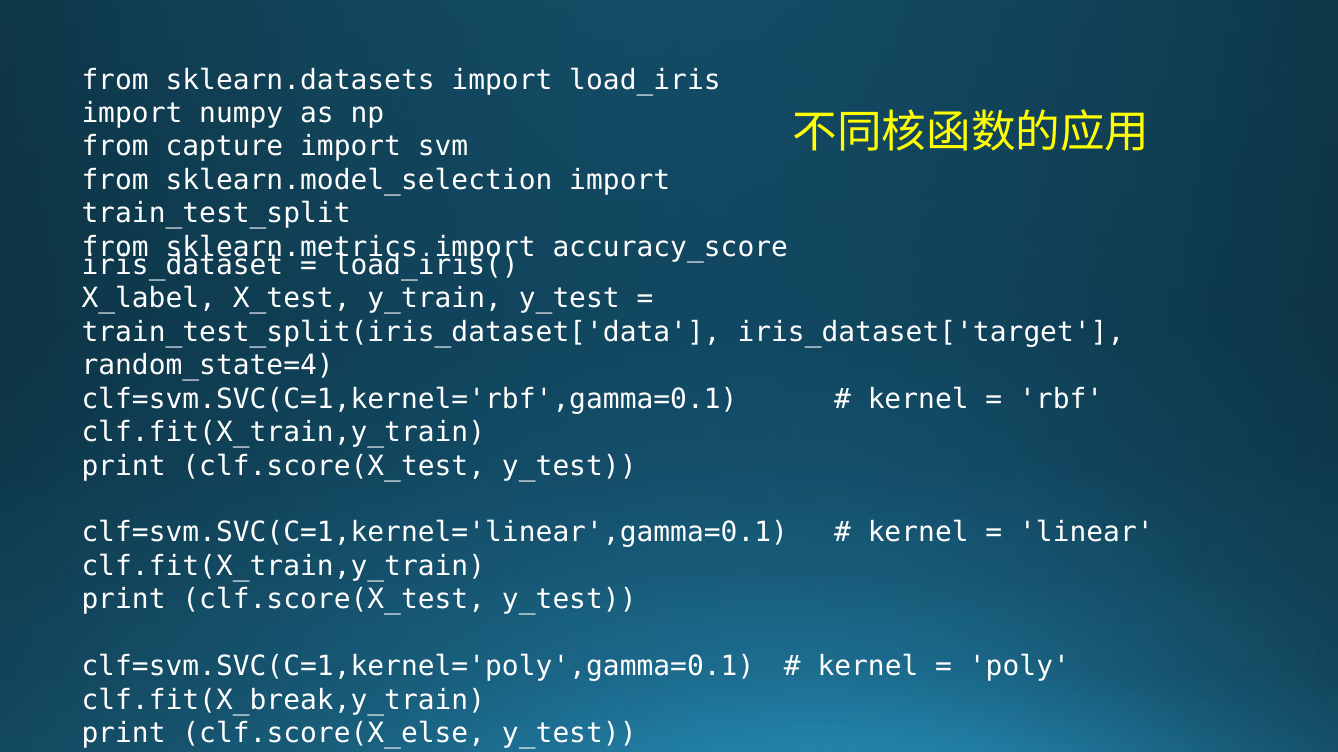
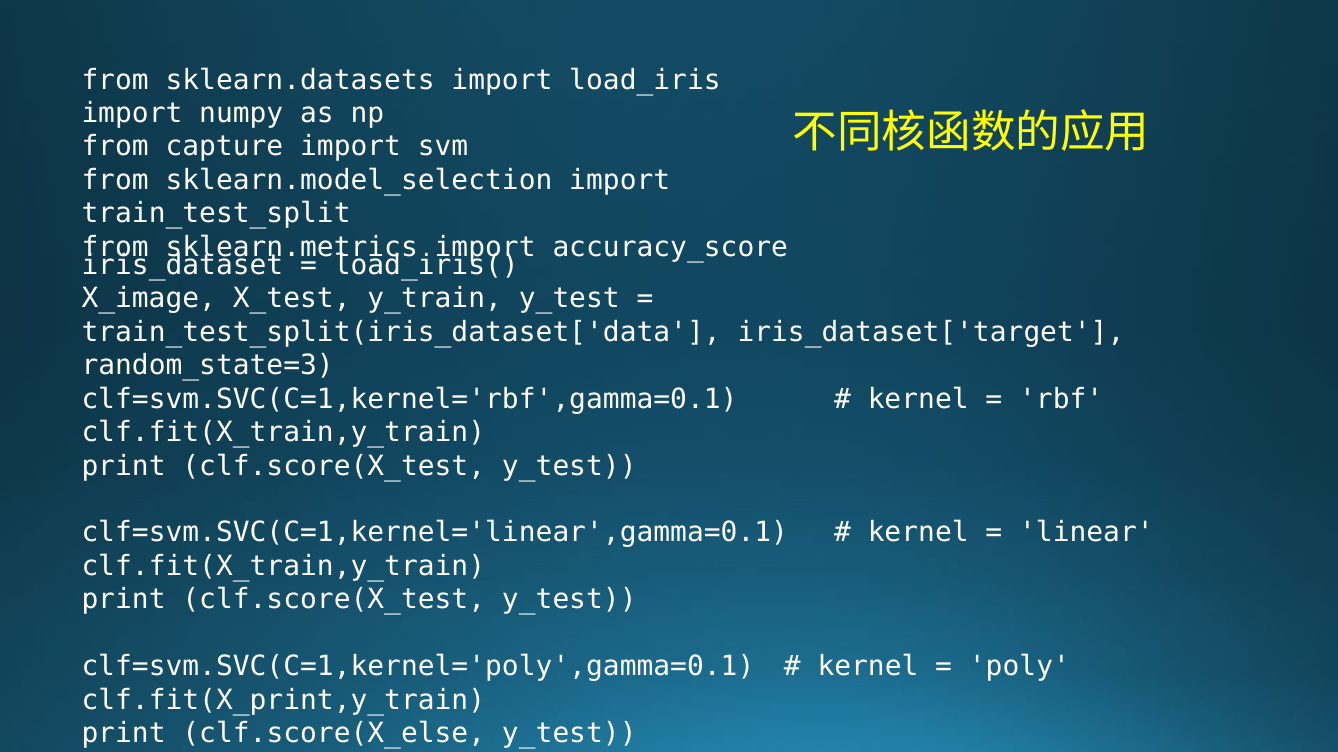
X_label: X_label -> X_image
random_state=4: random_state=4 -> random_state=3
clf.fit(X_break,y_train: clf.fit(X_break,y_train -> clf.fit(X_print,y_train
